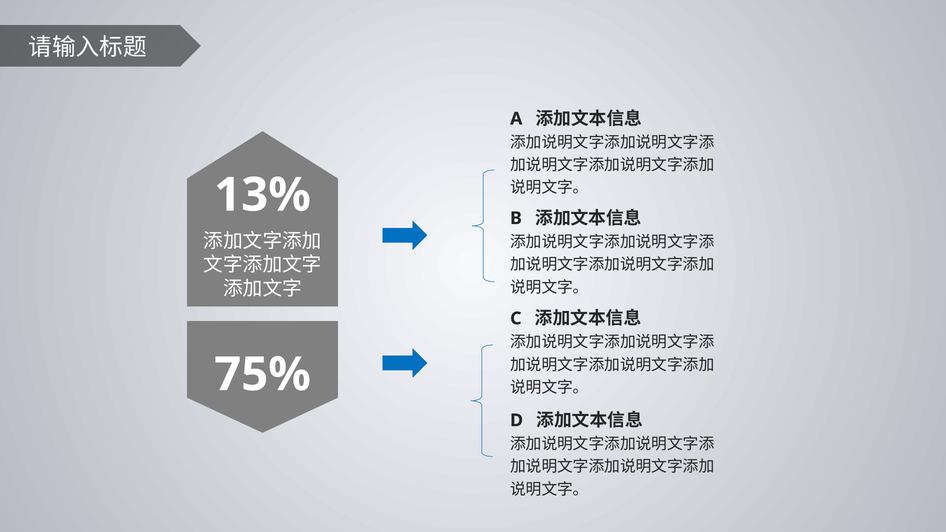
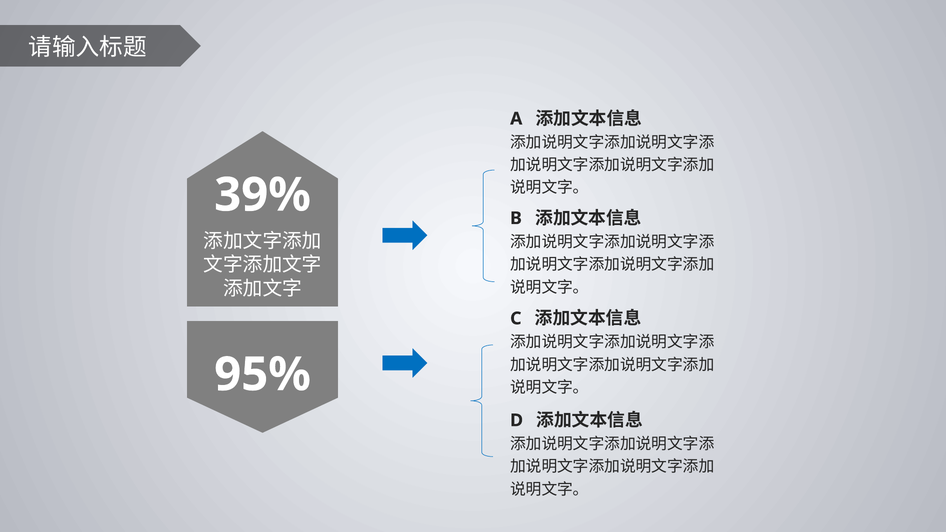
13%: 13% -> 39%
75%: 75% -> 95%
